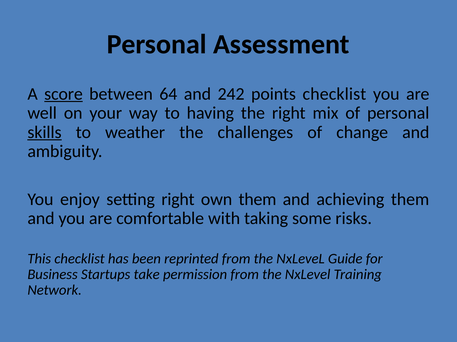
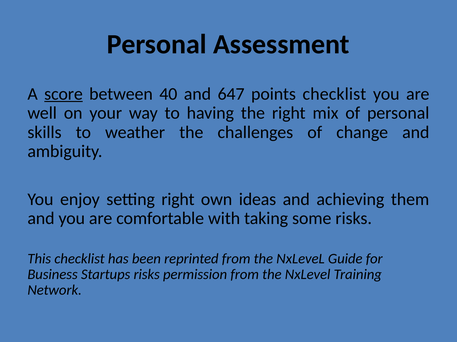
64: 64 -> 40
242: 242 -> 647
skills underline: present -> none
own them: them -> ideas
Startups take: take -> risks
